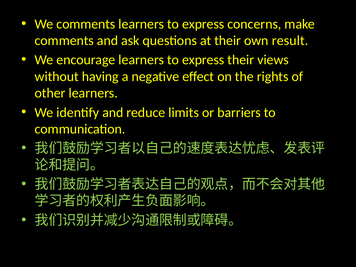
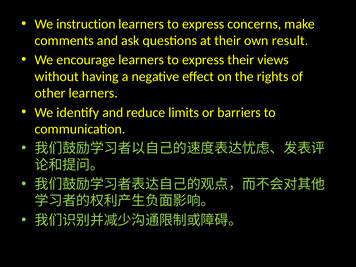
We comments: comments -> instruction
